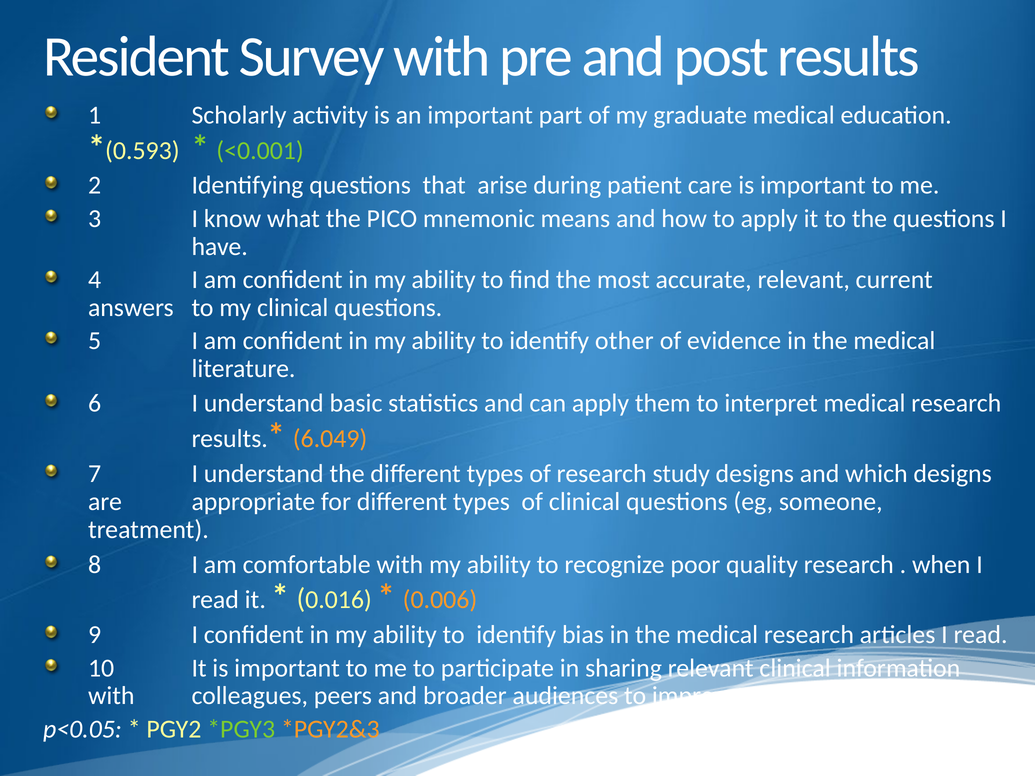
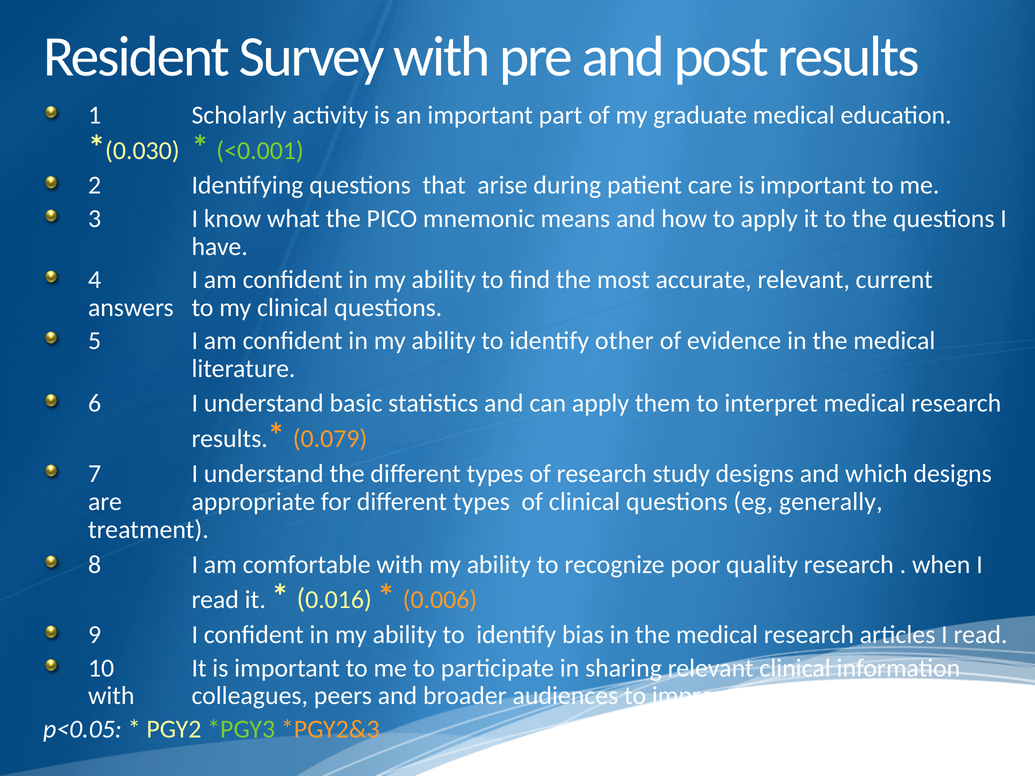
0.593: 0.593 -> 0.030
6.049: 6.049 -> 0.079
someone: someone -> generally
